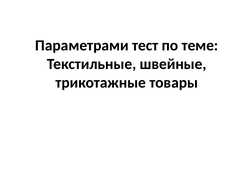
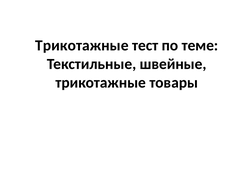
Параметрами at (82, 46): Параметрами -> Трикотажные
